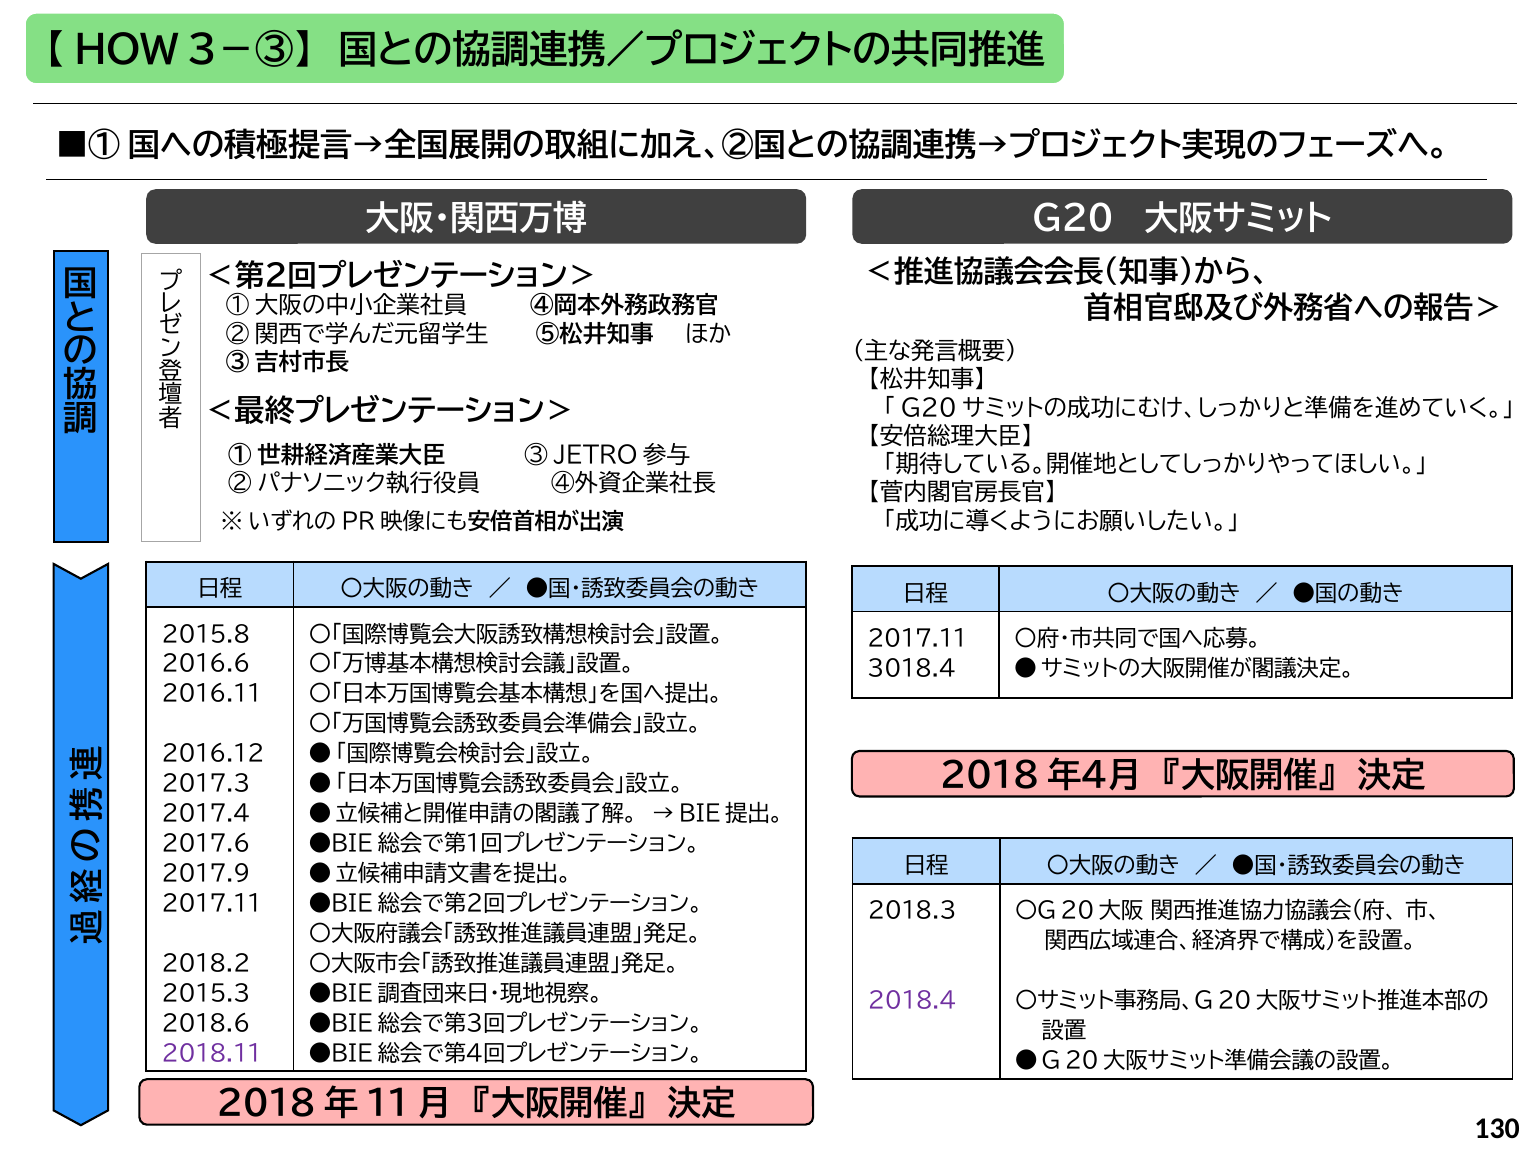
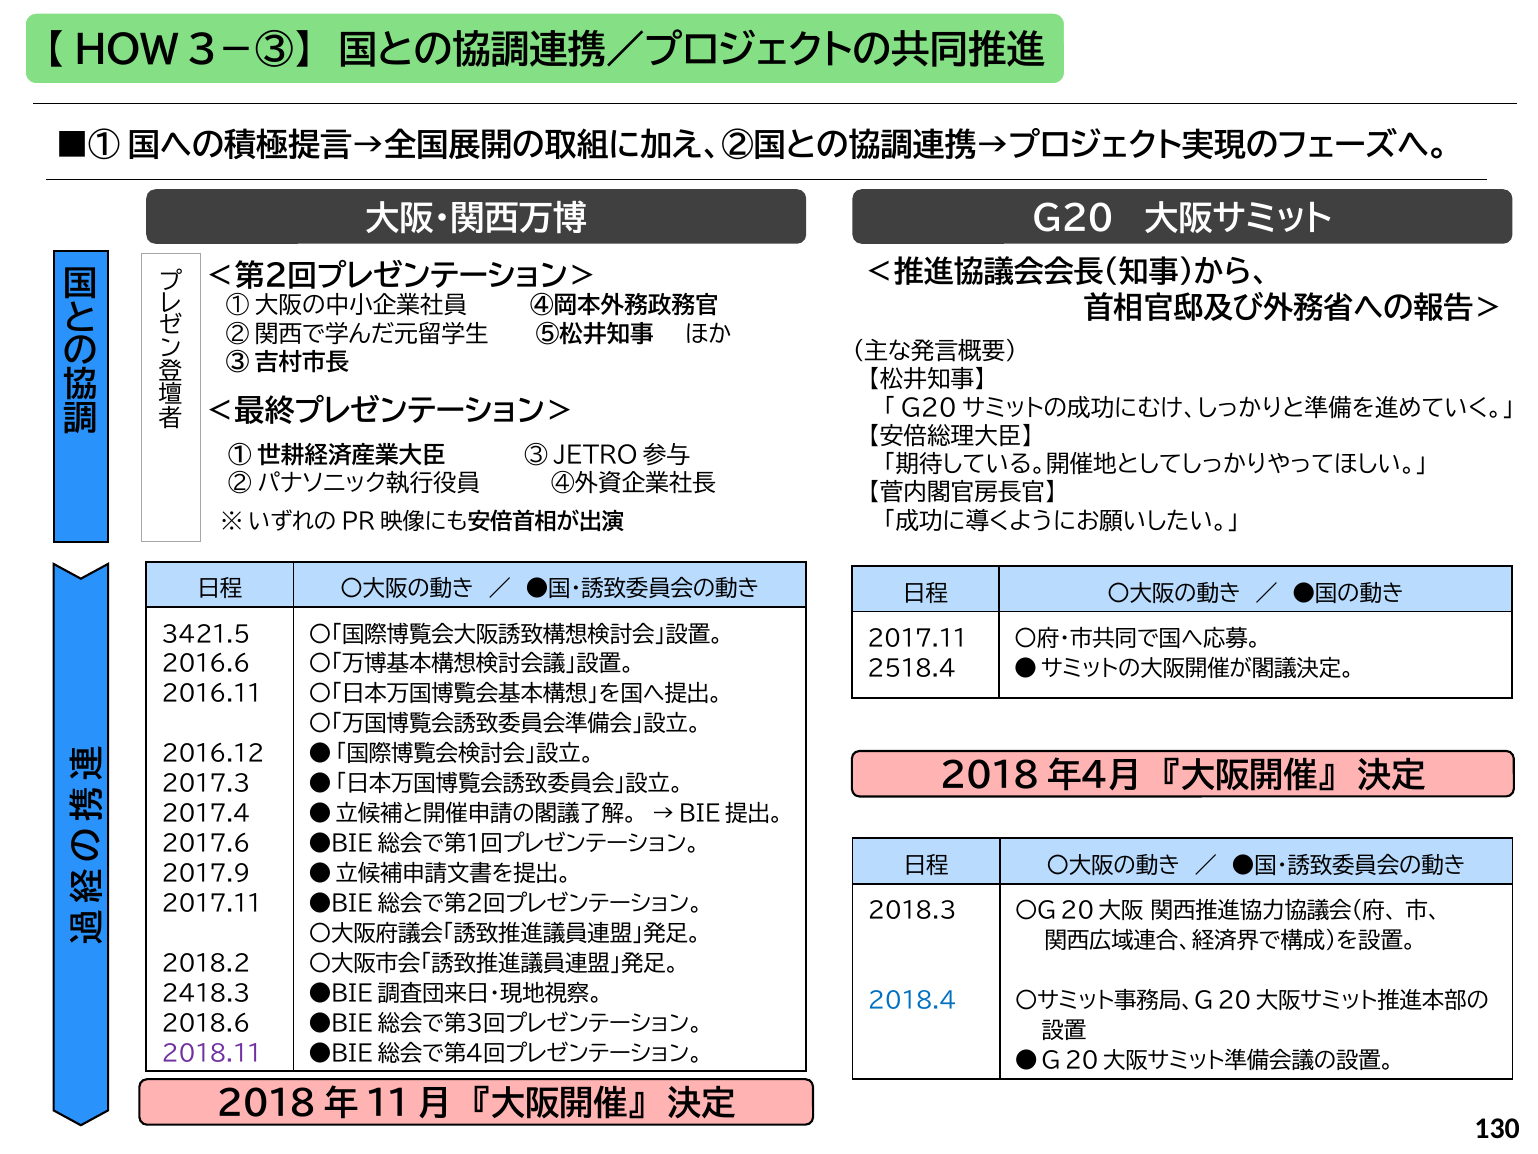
2015.8: 2015.8 -> 3421.5
3018.4: 3018.4 -> 2518.4
2015.3: 2015.3 -> 2418.3
2018.4 colour: purple -> blue
